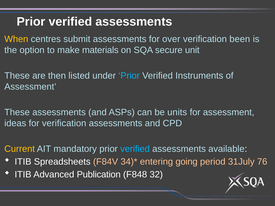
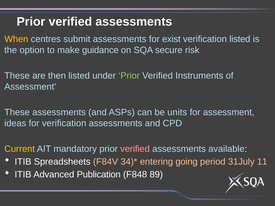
over: over -> exist
verification been: been -> listed
materials: materials -> guidance
unit: unit -> risk
Prior at (129, 76) colour: light blue -> light green
verified at (135, 149) colour: light blue -> pink
76: 76 -> 11
32: 32 -> 89
